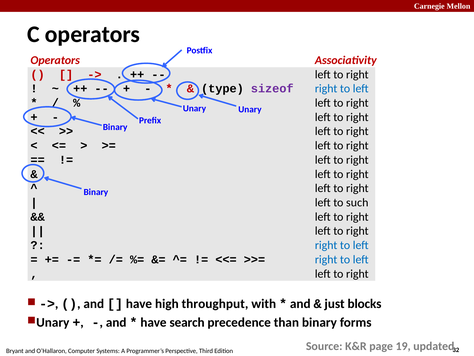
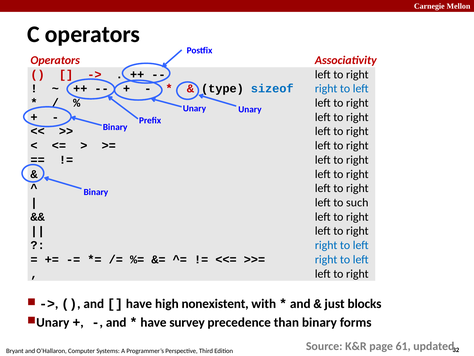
sizeof colour: purple -> blue
throughput: throughput -> nonexistent
search: search -> survey
19: 19 -> 61
